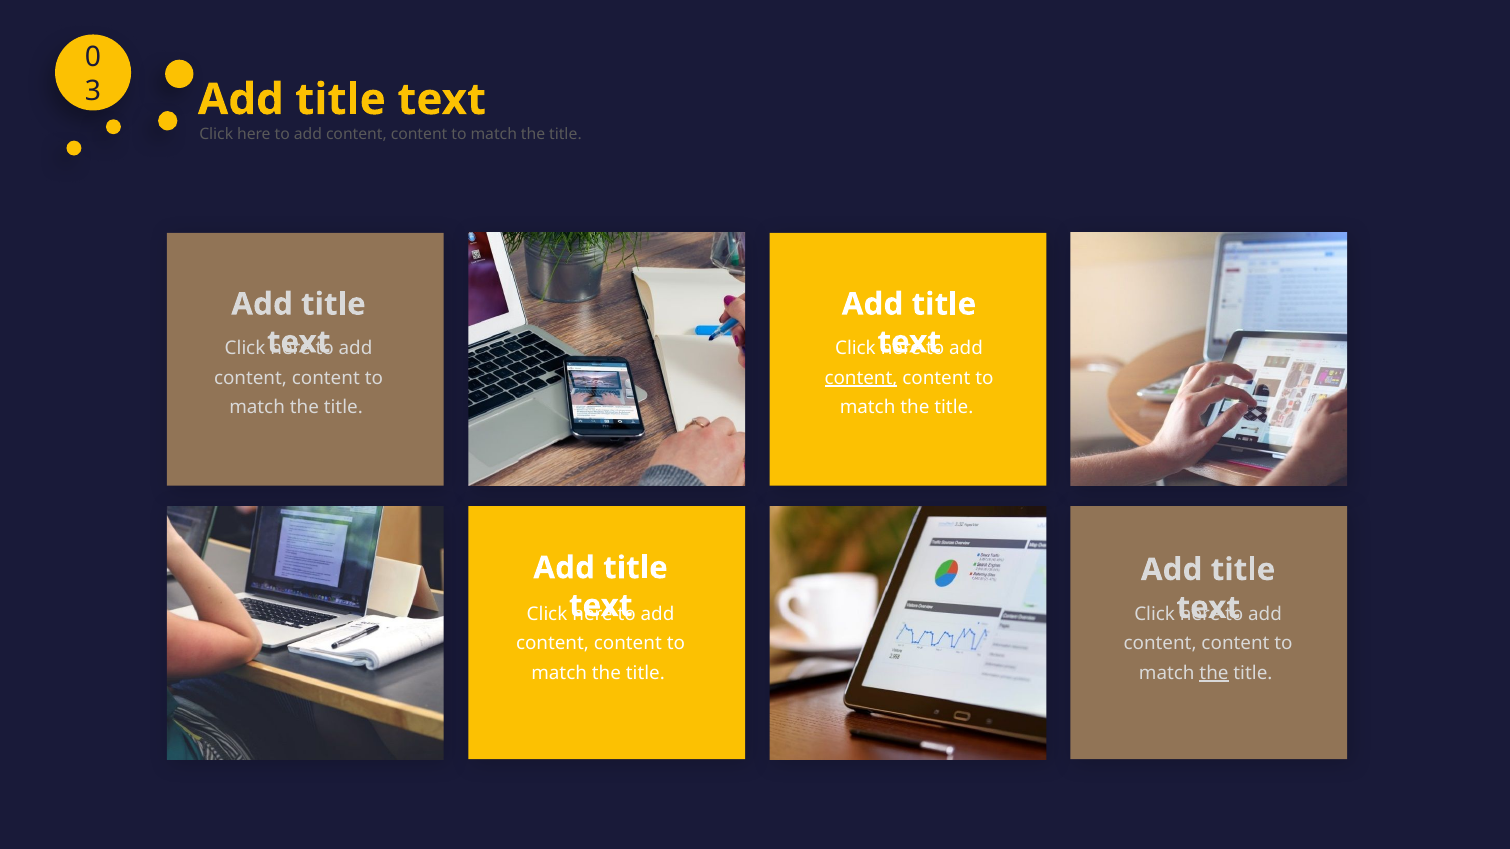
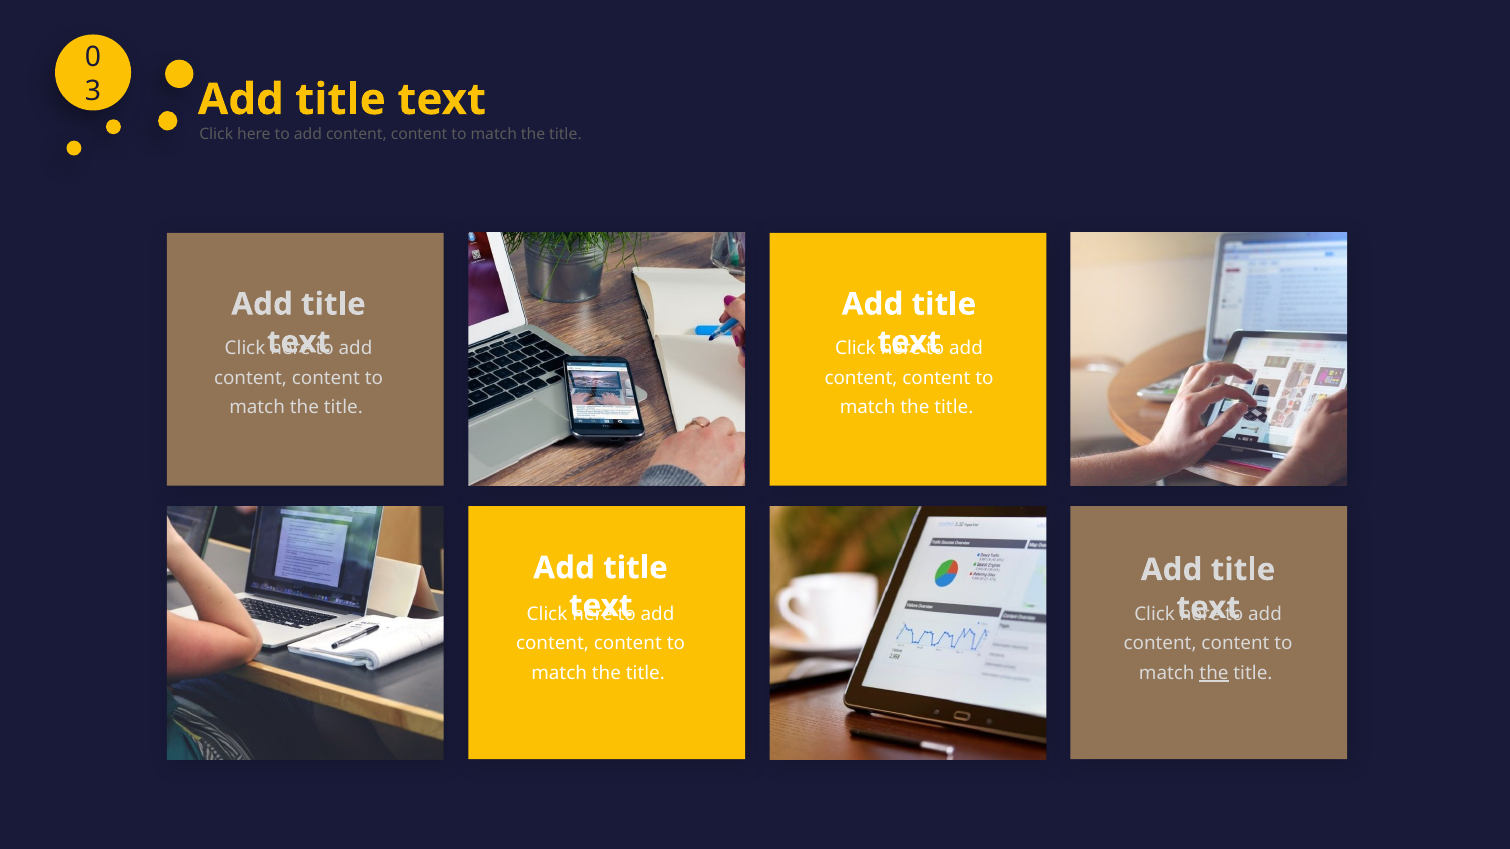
content at (861, 378) underline: present -> none
